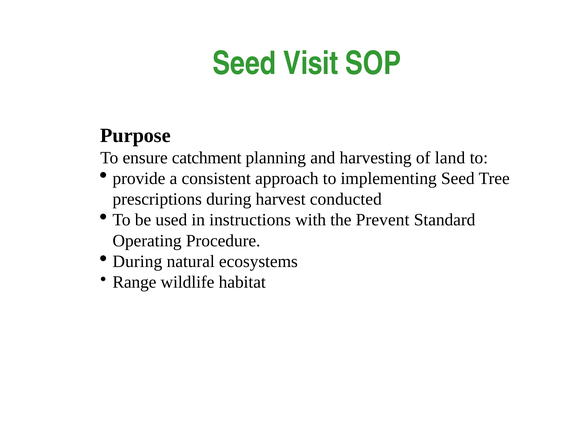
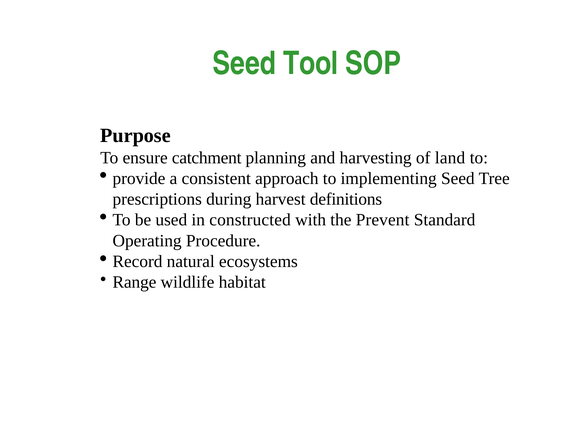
Visit: Visit -> Tool
conducted: conducted -> definitions
instructions: instructions -> constructed
During at (137, 262): During -> Record
